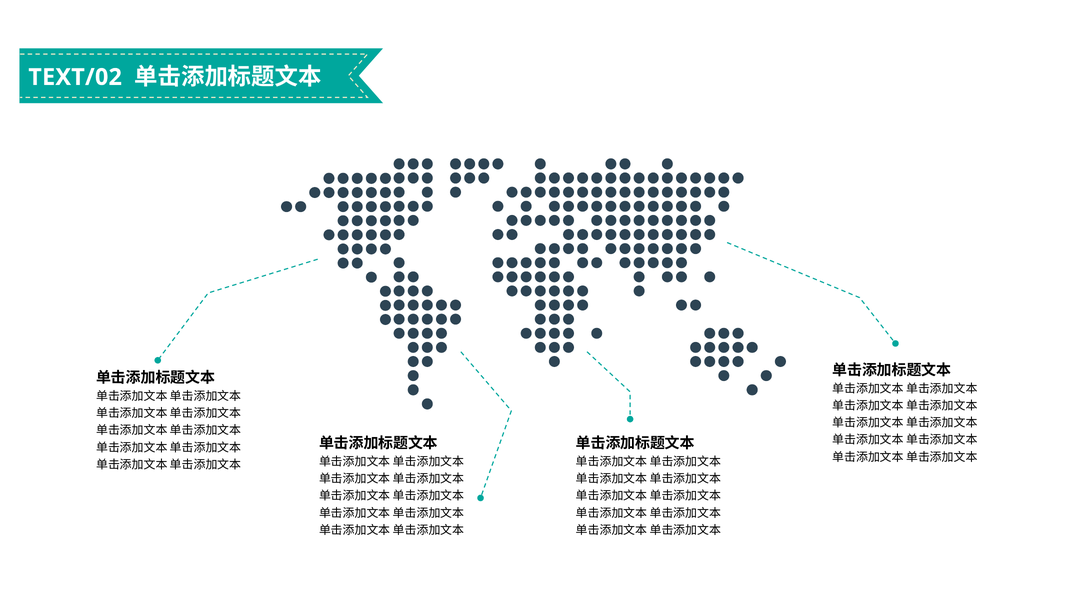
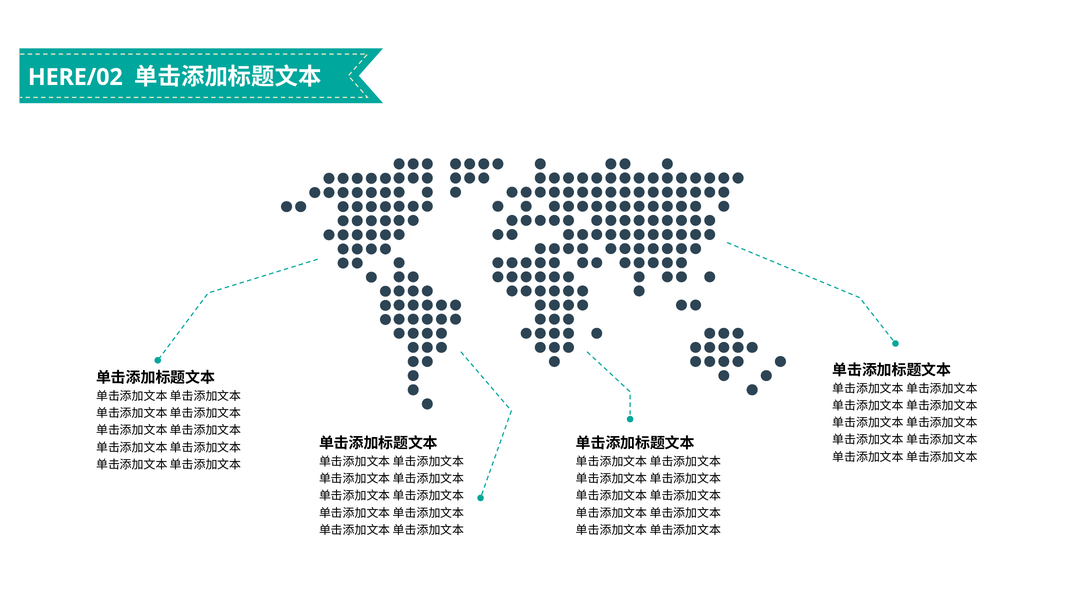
TEXT/02: TEXT/02 -> HERE/02
